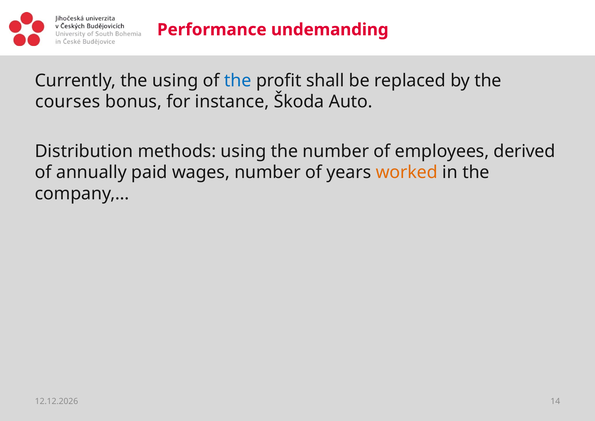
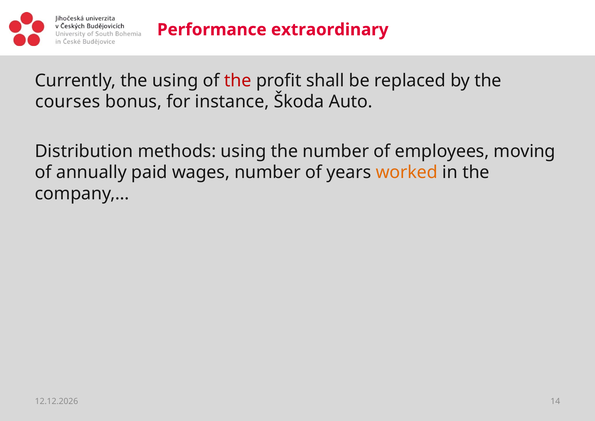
undemanding: undemanding -> extraordinary
the at (238, 80) colour: blue -> red
derived: derived -> moving
